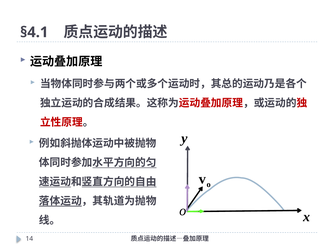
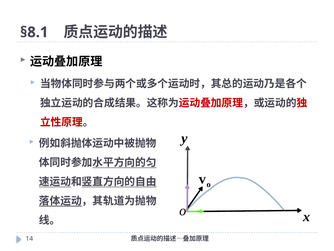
§4.1: §4.1 -> §8.1
